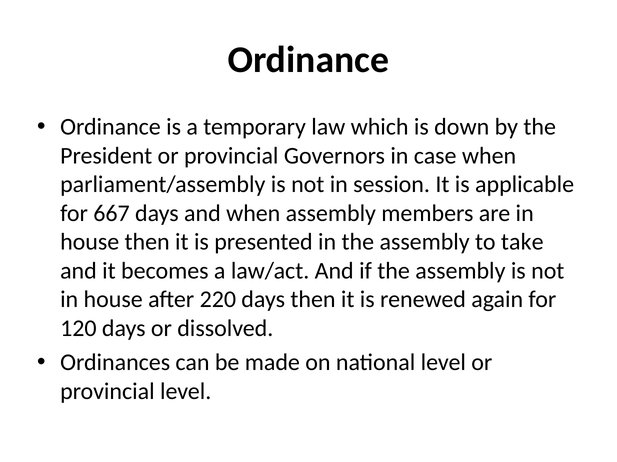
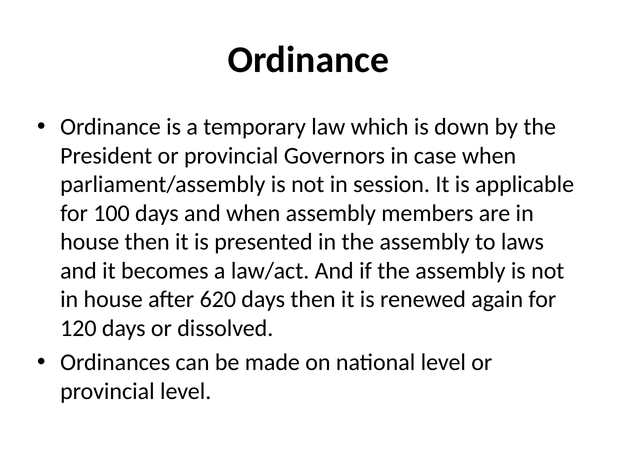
667: 667 -> 100
take: take -> laws
220: 220 -> 620
